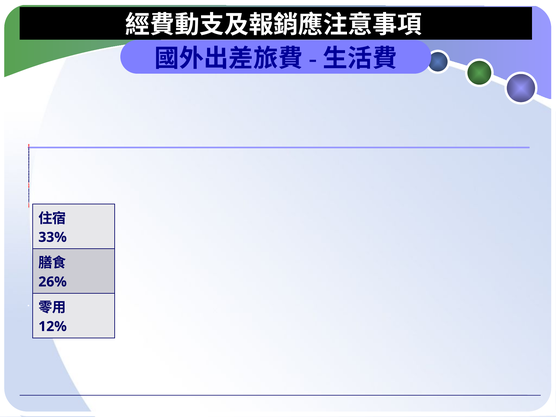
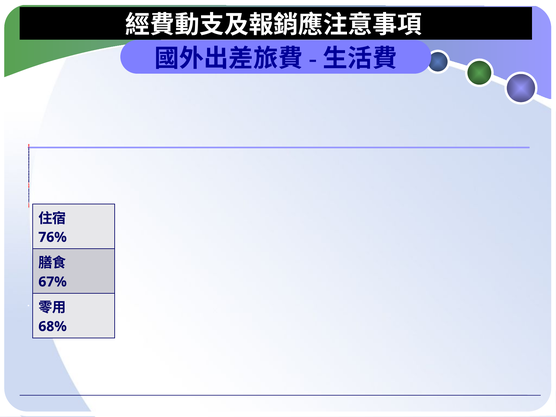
33%: 33% -> 76%
26%: 26% -> 67%
12%: 12% -> 68%
